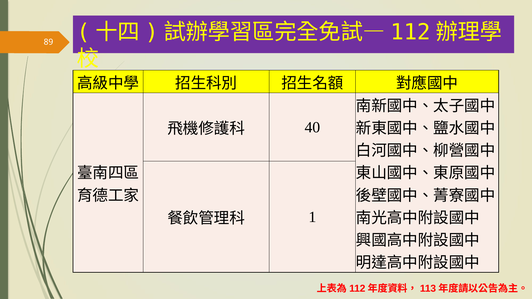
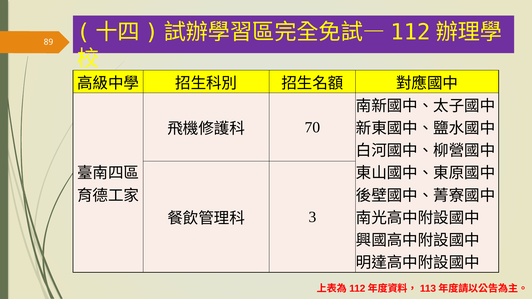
40: 40 -> 70
1: 1 -> 3
